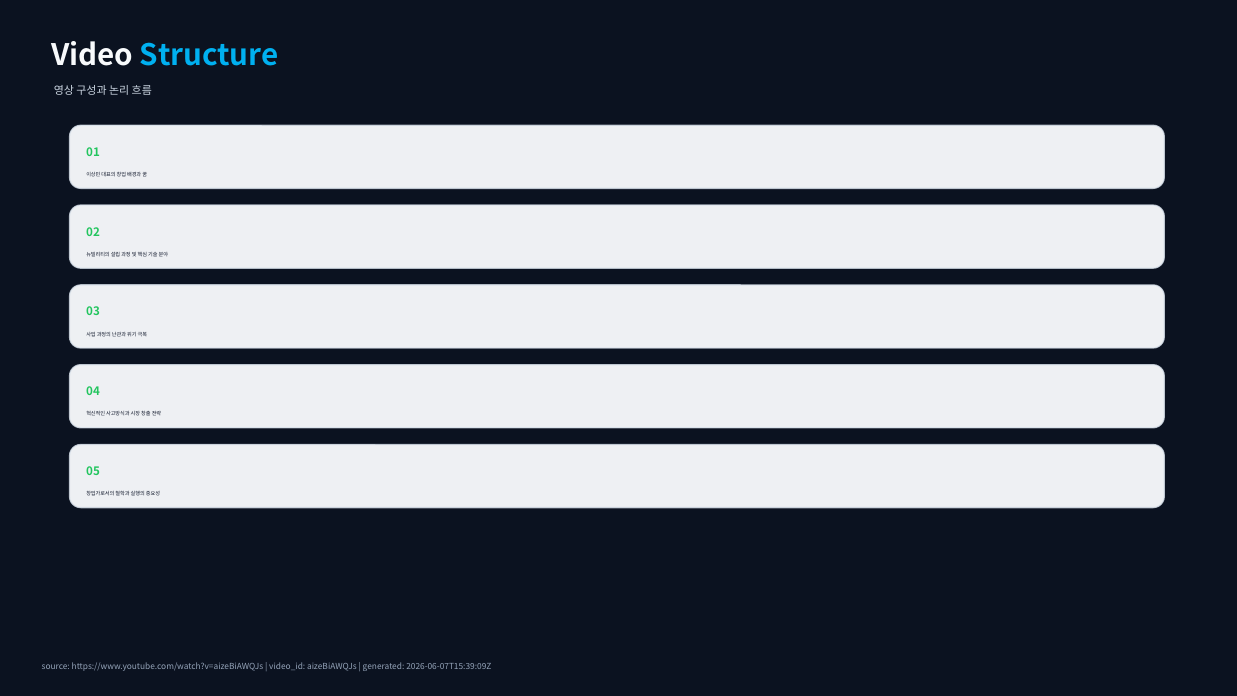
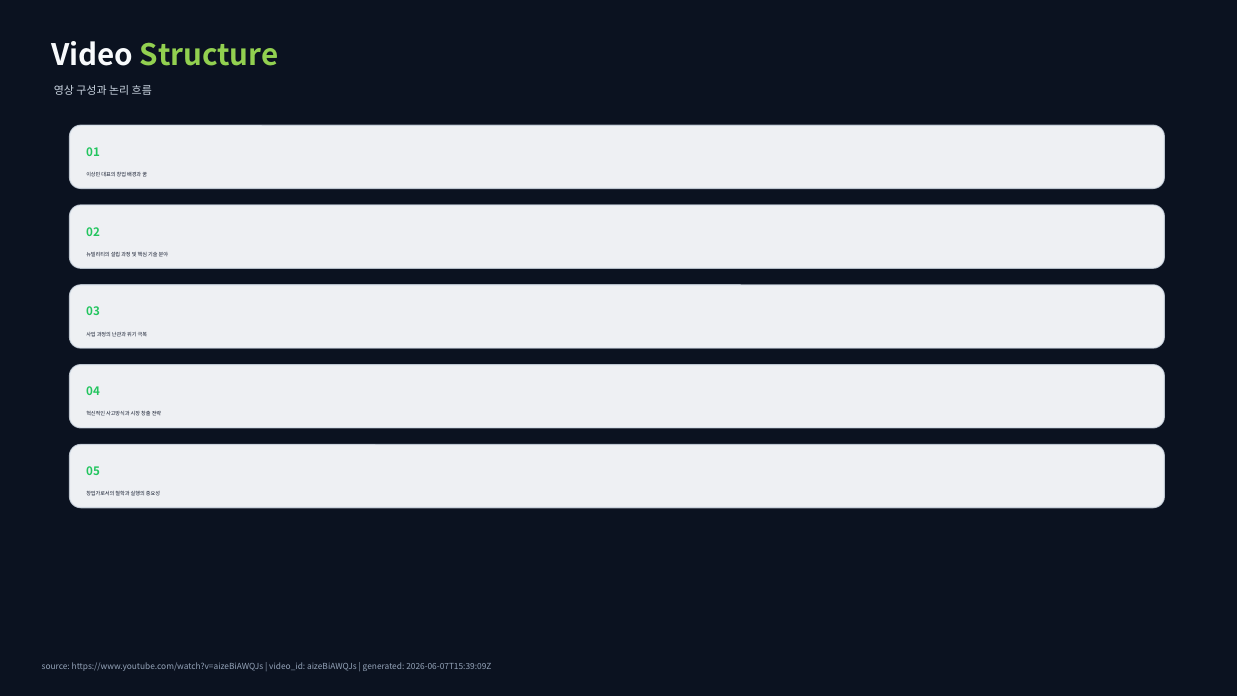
Structure colour: light blue -> light green
